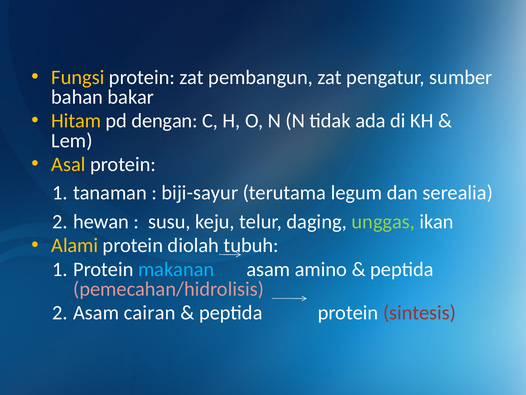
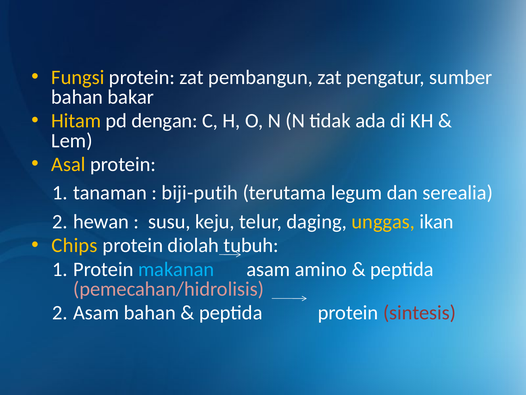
biji-sayur: biji-sayur -> biji-putih
unggas colour: light green -> yellow
Alami: Alami -> Chips
Asam cairan: cairan -> bahan
